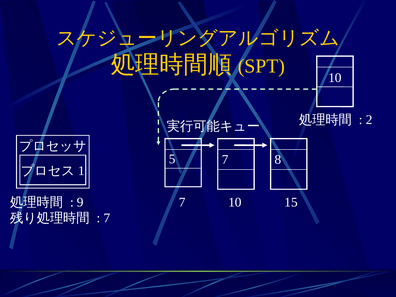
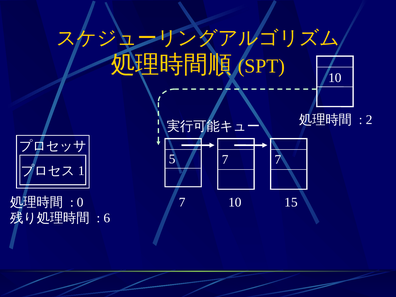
7 8: 8 -> 7
9: 9 -> 0
7 at (107, 218): 7 -> 6
